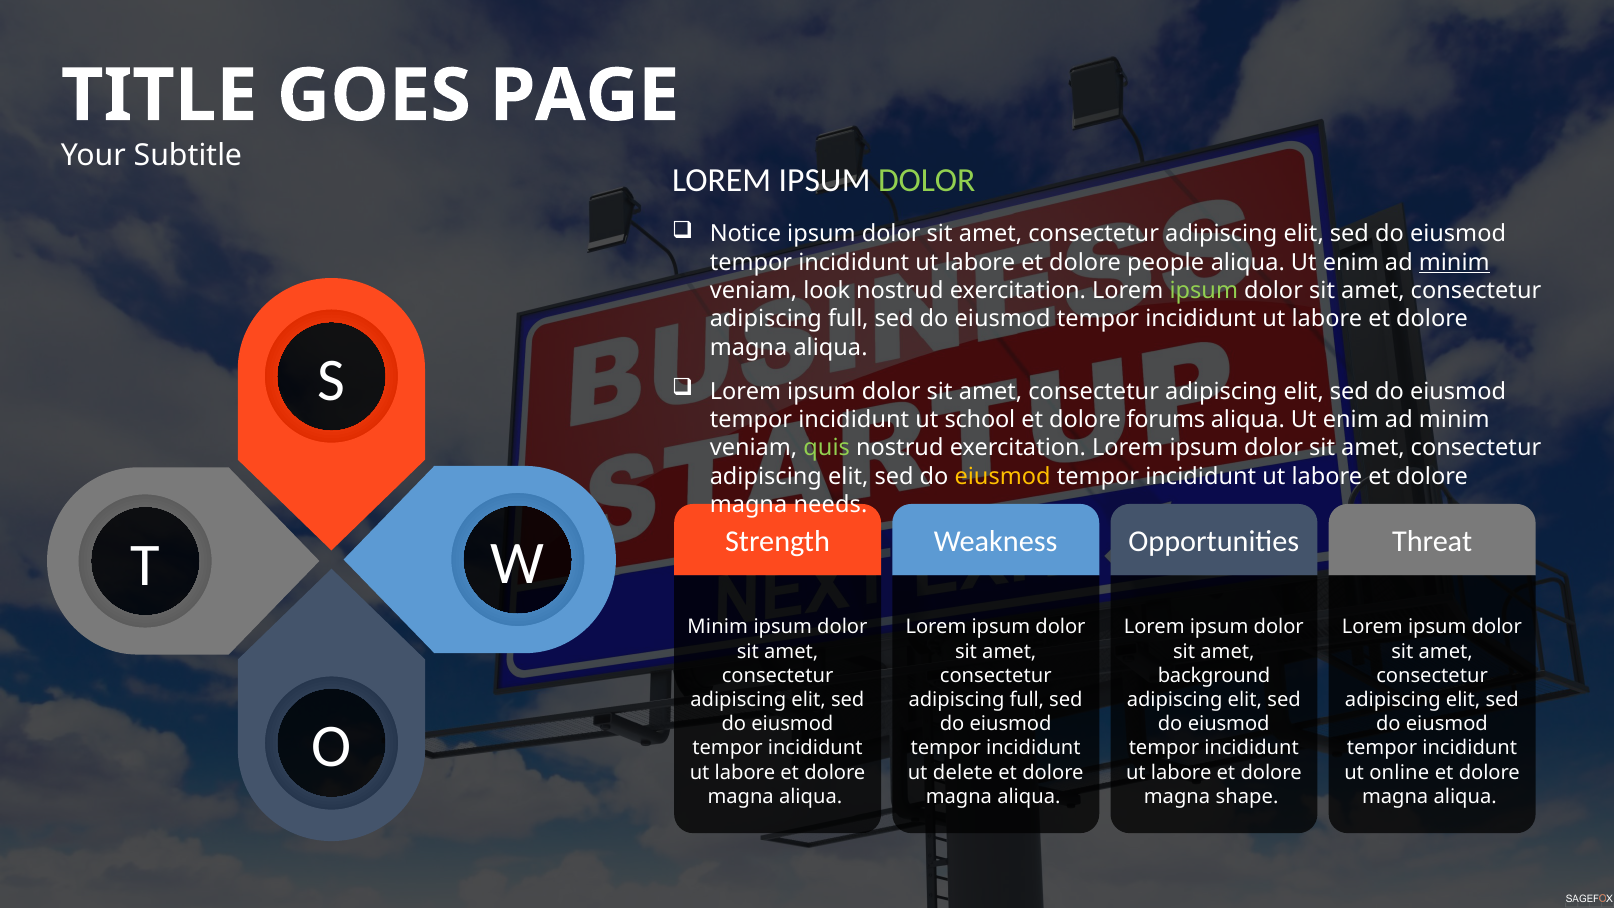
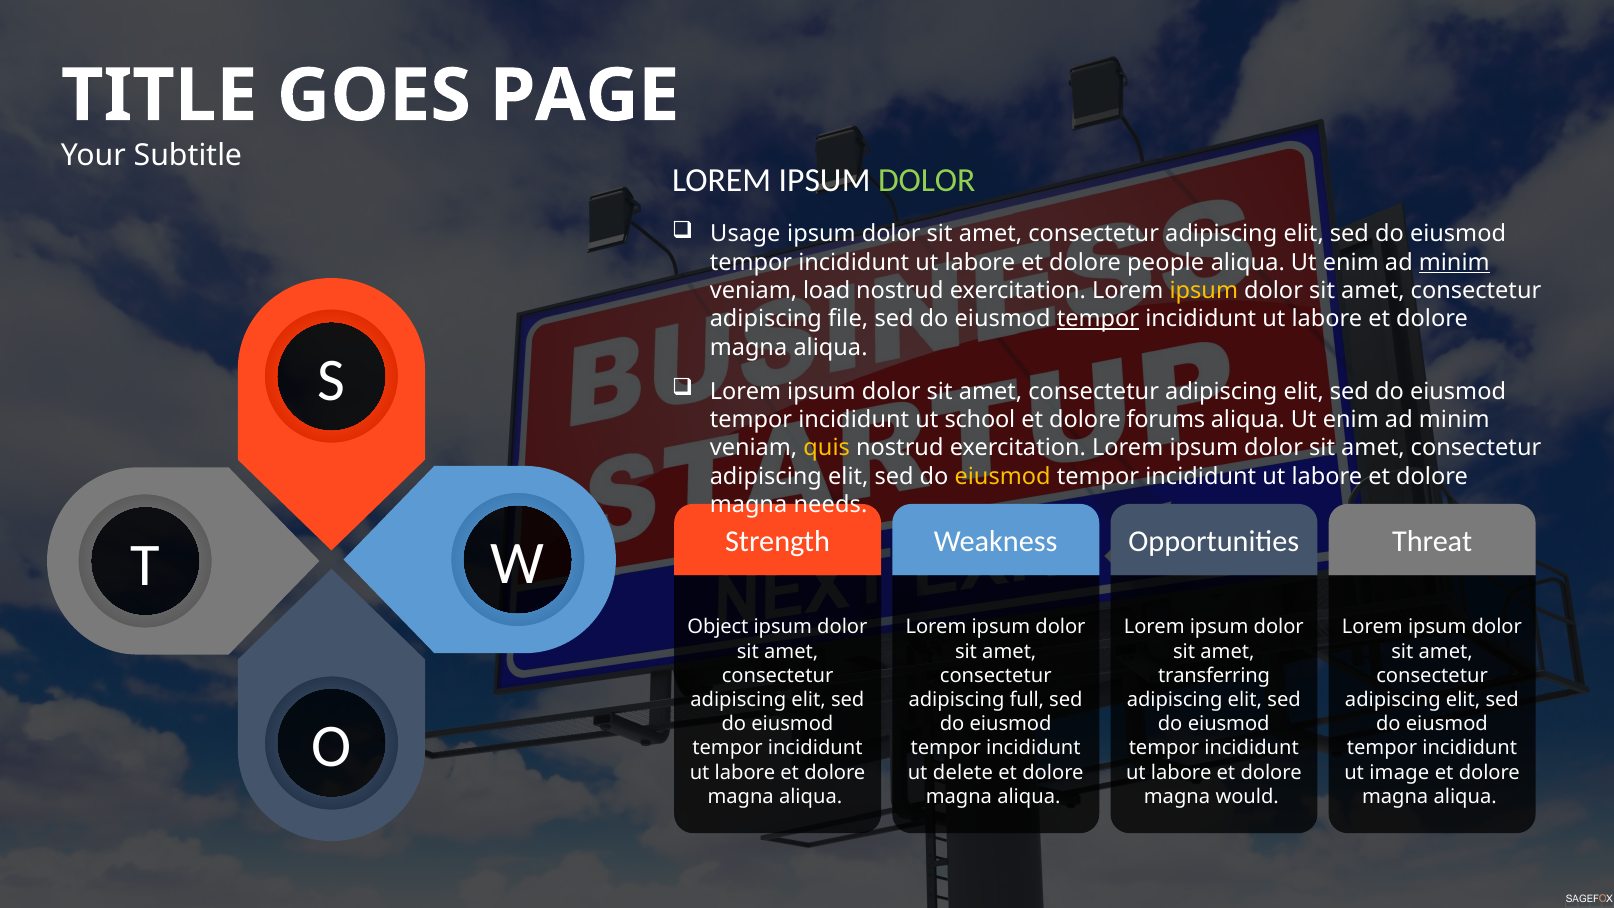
Notice: Notice -> Usage
look: look -> load
ipsum at (1204, 291) colour: light green -> yellow
full at (848, 319): full -> file
tempor at (1098, 319) underline: none -> present
quis colour: light green -> yellow
Minim at (718, 627): Minim -> Object
background: background -> transferring
online: online -> image
shape: shape -> would
